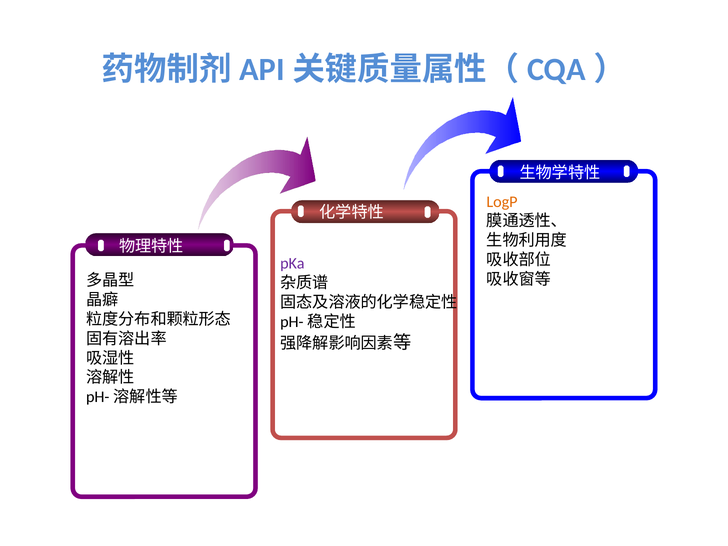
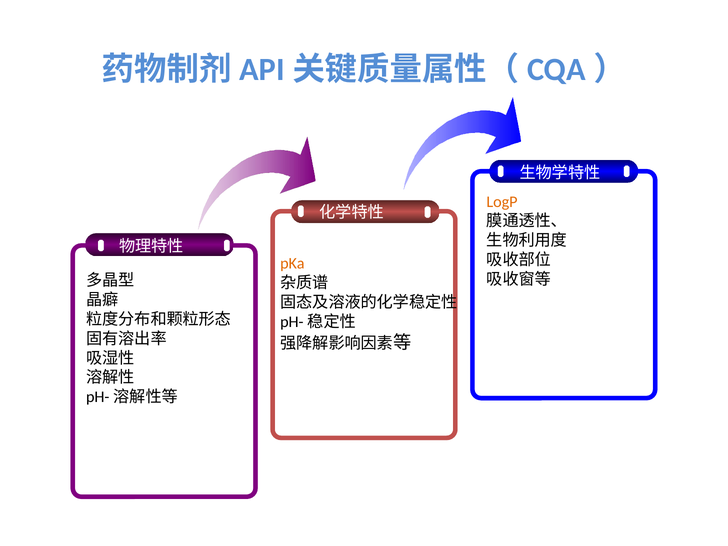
pKa colour: purple -> orange
